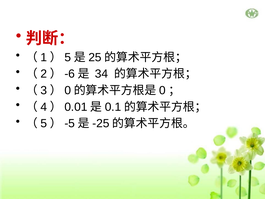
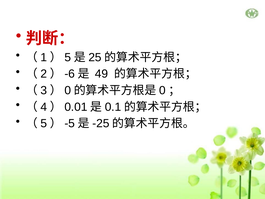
34: 34 -> 49
